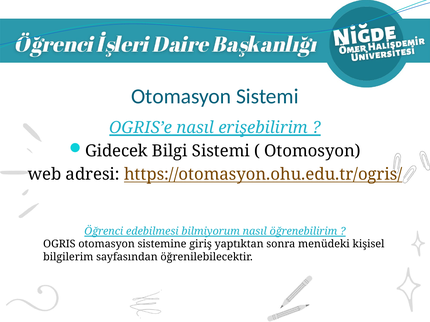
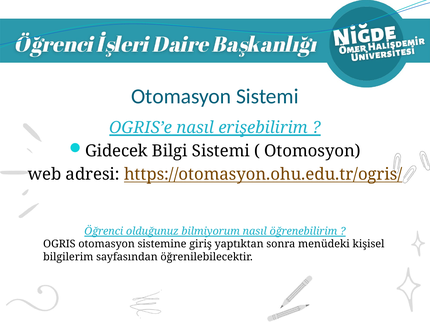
edebilmesi: edebilmesi -> olduğunuz
